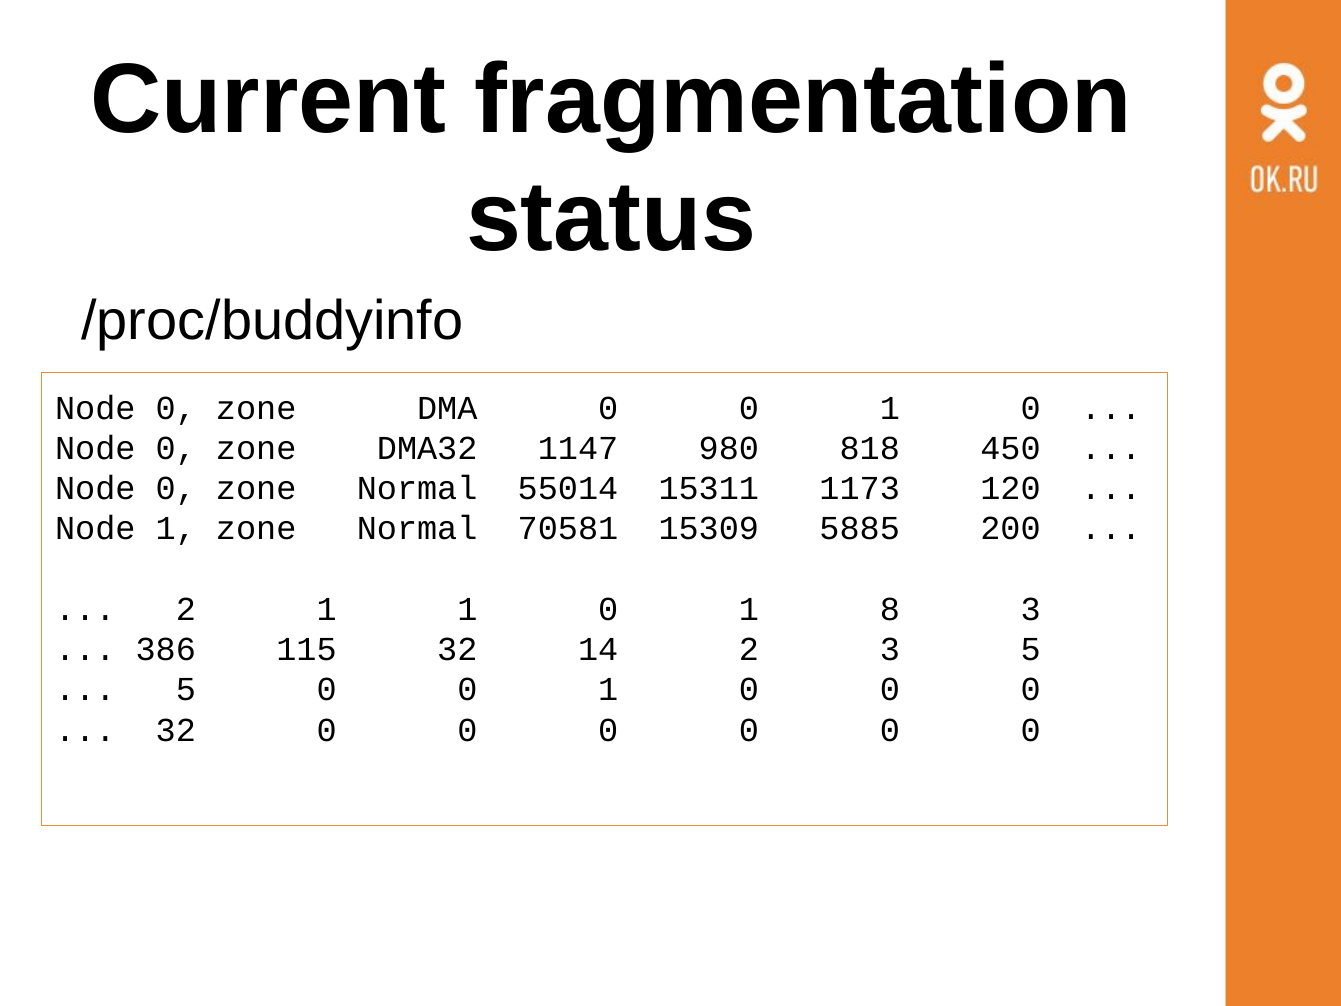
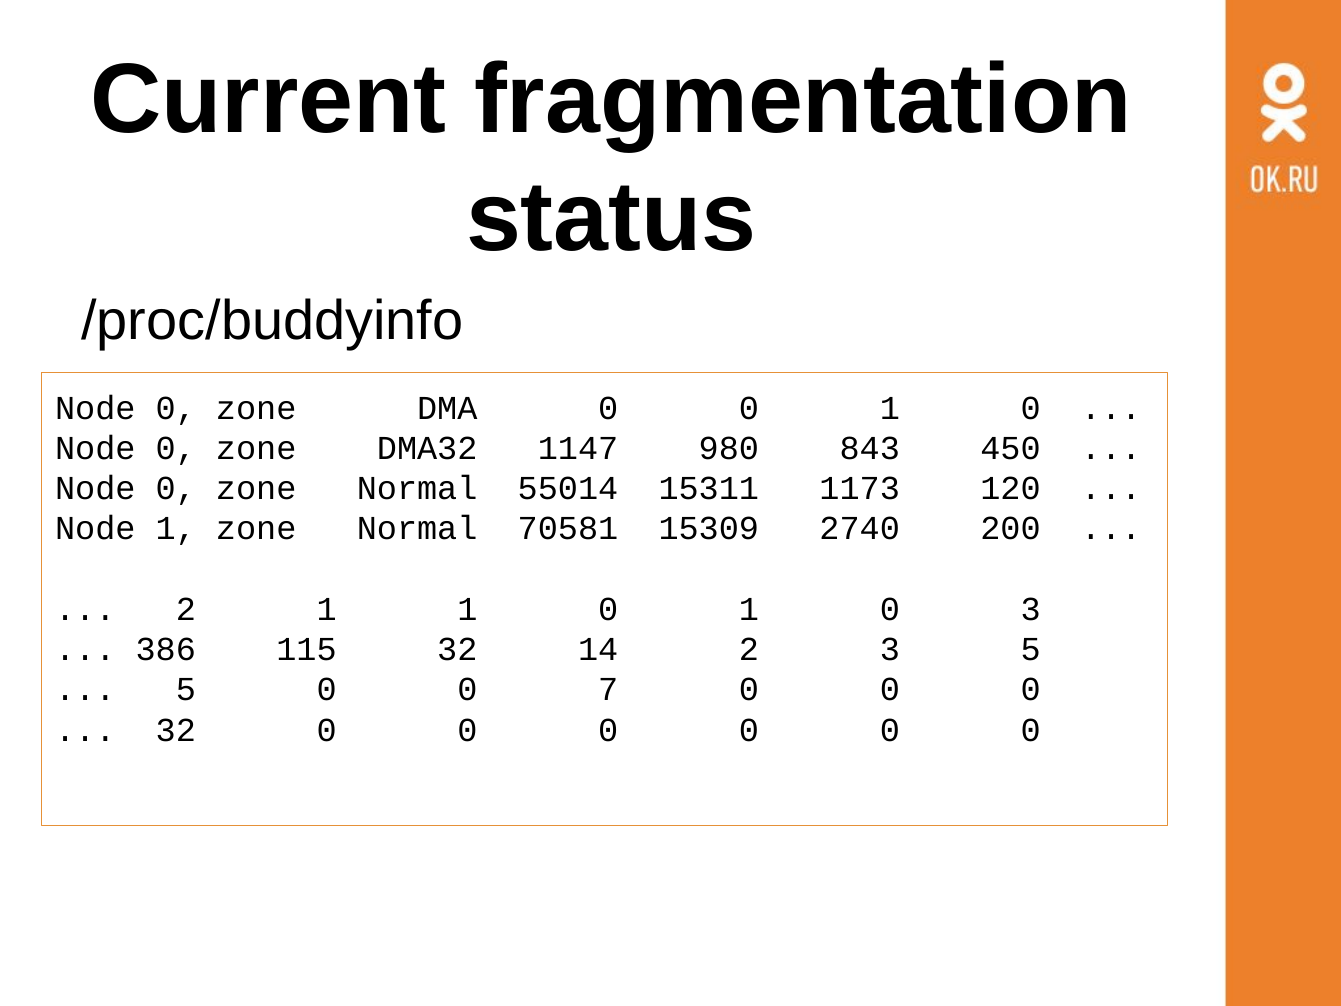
818: 818 -> 843
5885: 5885 -> 2740
1 0 1 8: 8 -> 0
5 0 0 1: 1 -> 7
